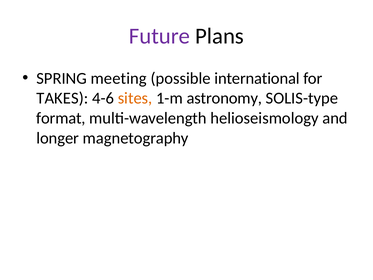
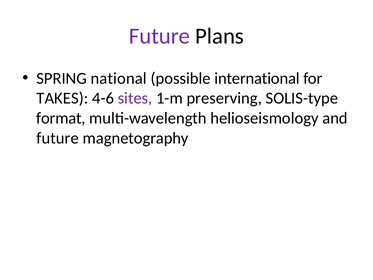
meeting: meeting -> national
sites colour: orange -> purple
astronomy: astronomy -> preserving
longer at (58, 138): longer -> future
